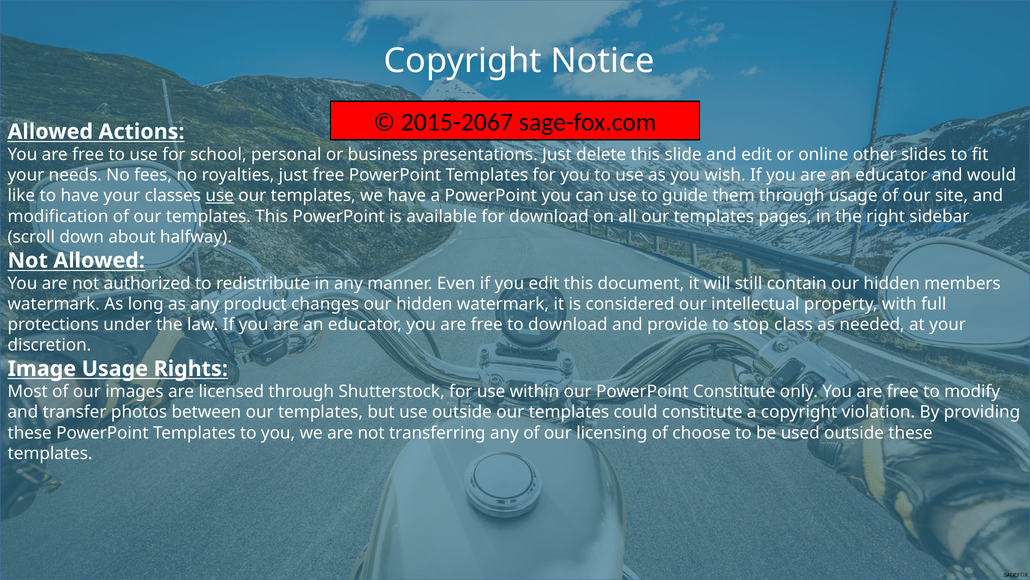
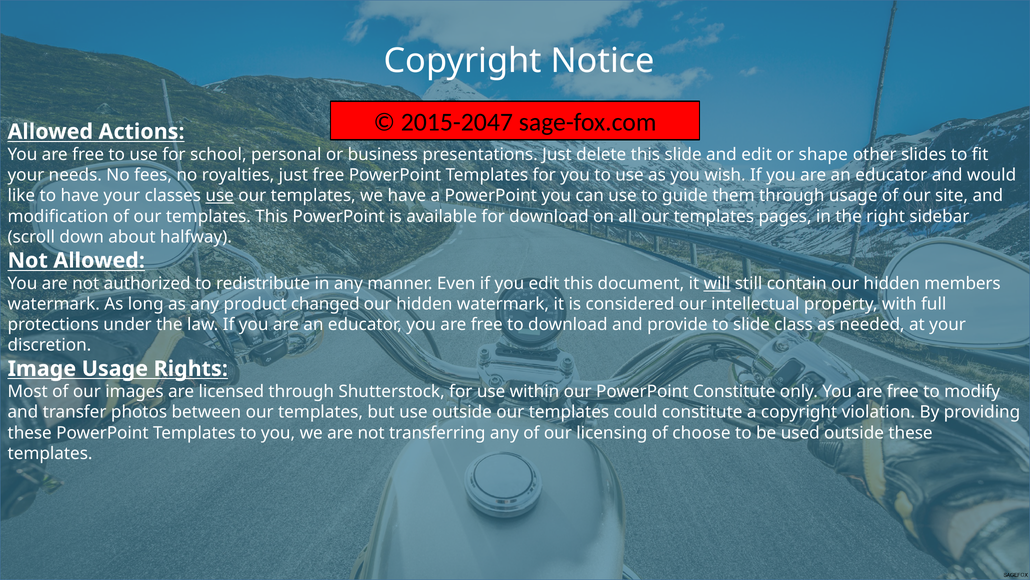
2015-2067: 2015-2067 -> 2015-2047
online: online -> shape
will underline: none -> present
changes: changes -> changed
to stop: stop -> slide
